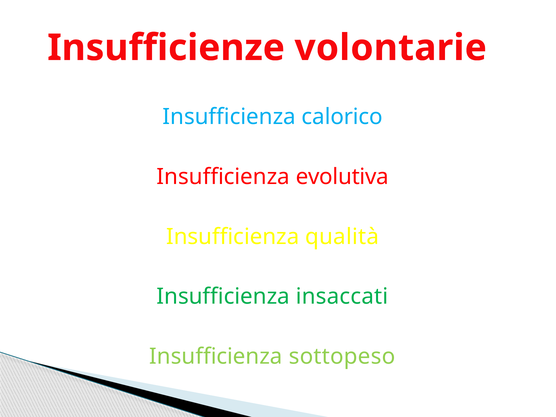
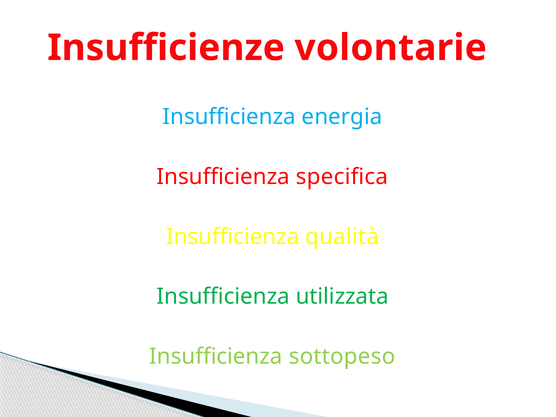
calorico: calorico -> energia
evolutiva: evolutiva -> specifica
insaccati: insaccati -> utilizzata
